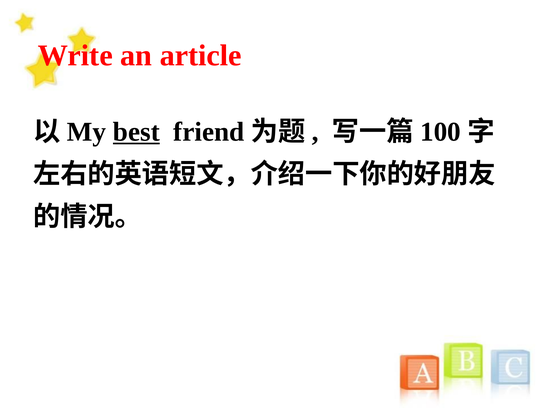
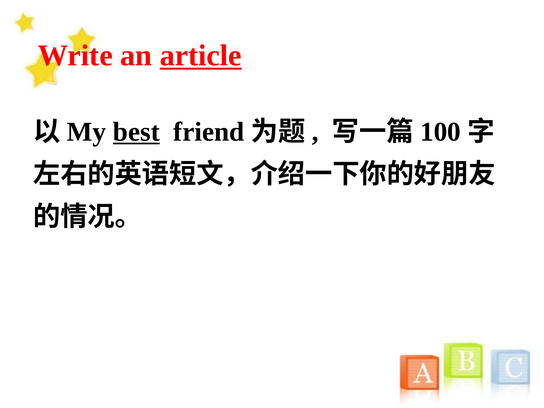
article underline: none -> present
